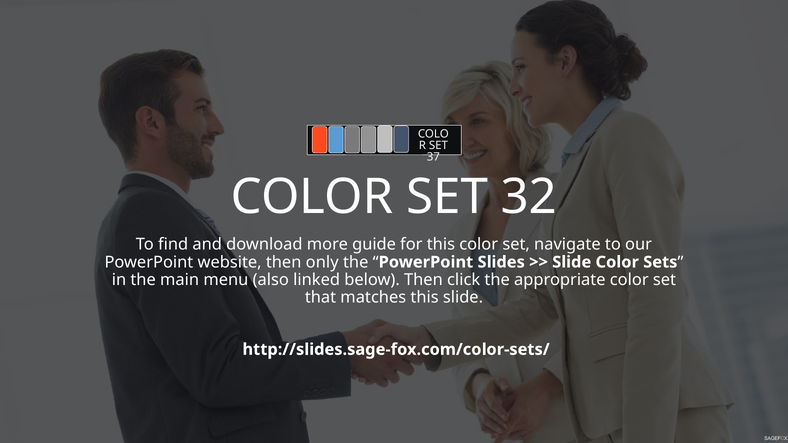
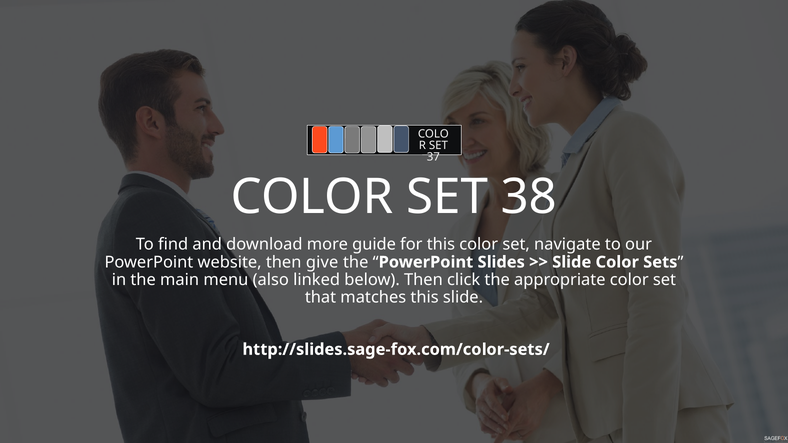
32: 32 -> 38
only: only -> give
